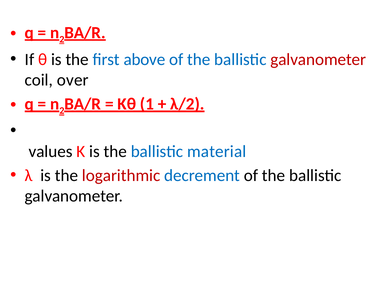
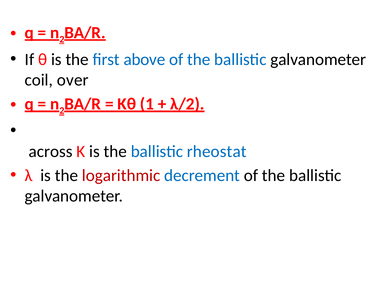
galvanometer at (318, 59) colour: red -> black
values: values -> across
material: material -> rheostat
